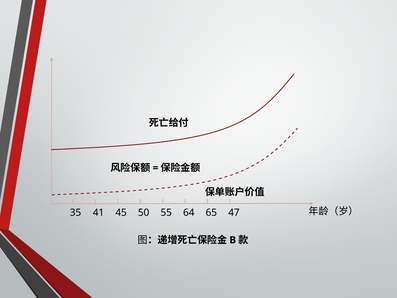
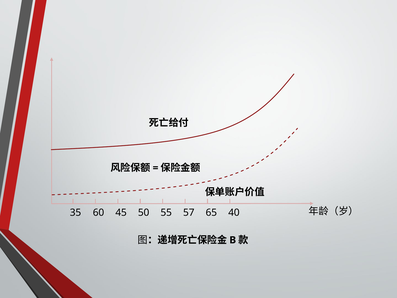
41: 41 -> 60
64: 64 -> 57
47: 47 -> 40
